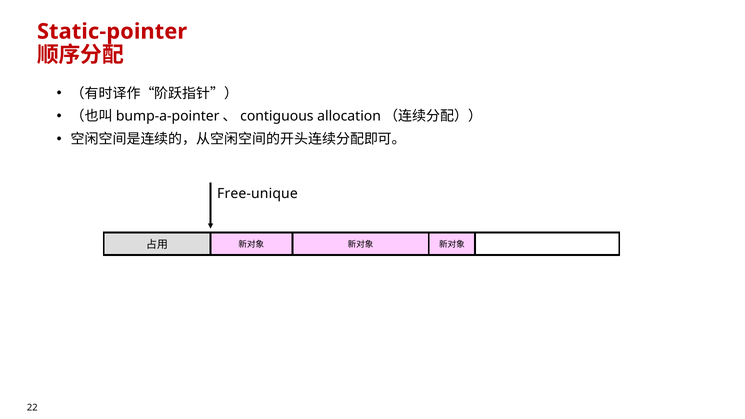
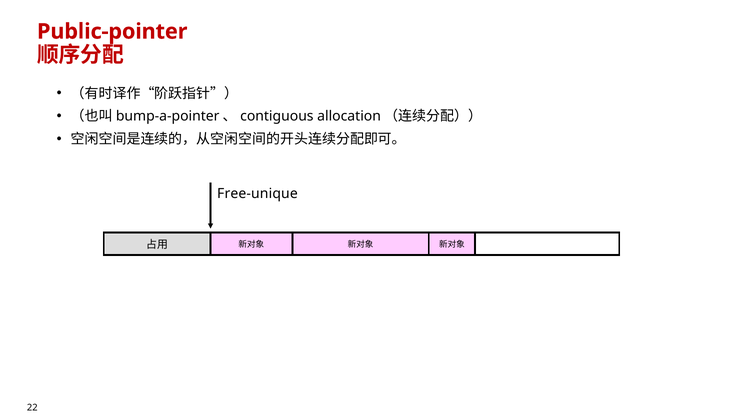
Static-pointer: Static-pointer -> Public-pointer
